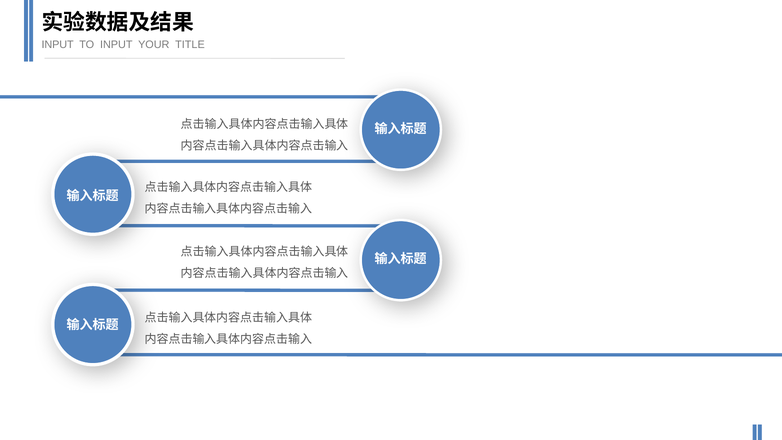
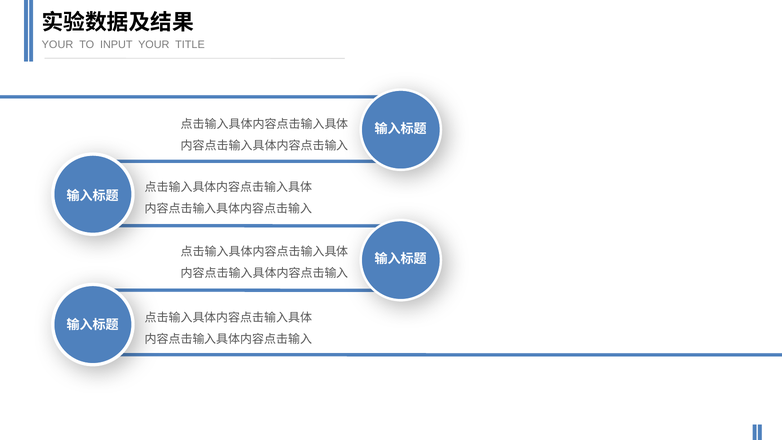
INPUT at (58, 45): INPUT -> YOUR
